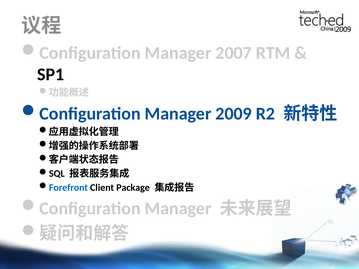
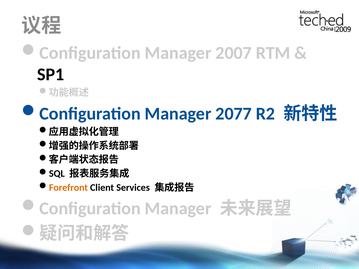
2009: 2009 -> 2077
Forefront colour: blue -> orange
Package: Package -> Services
